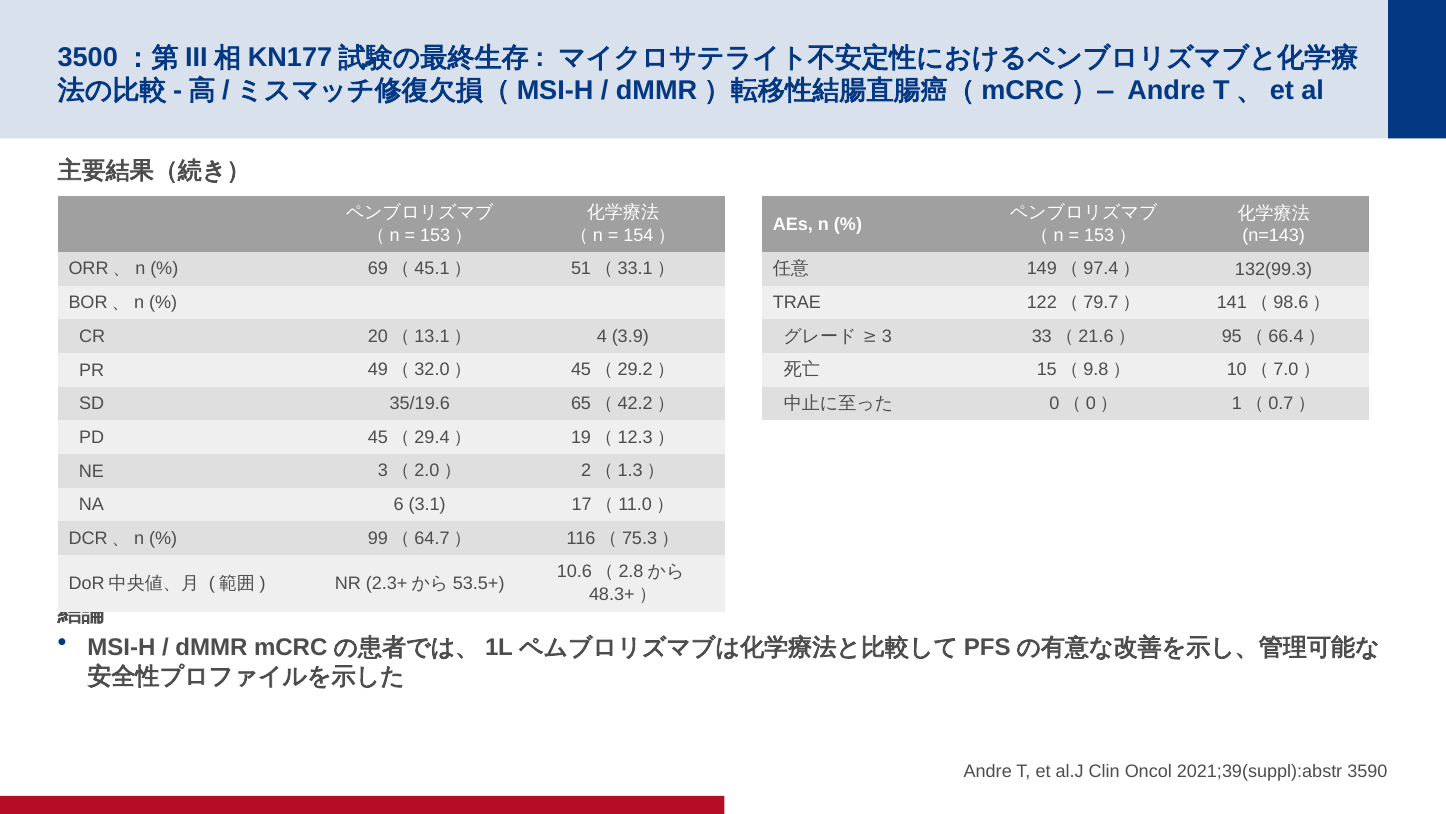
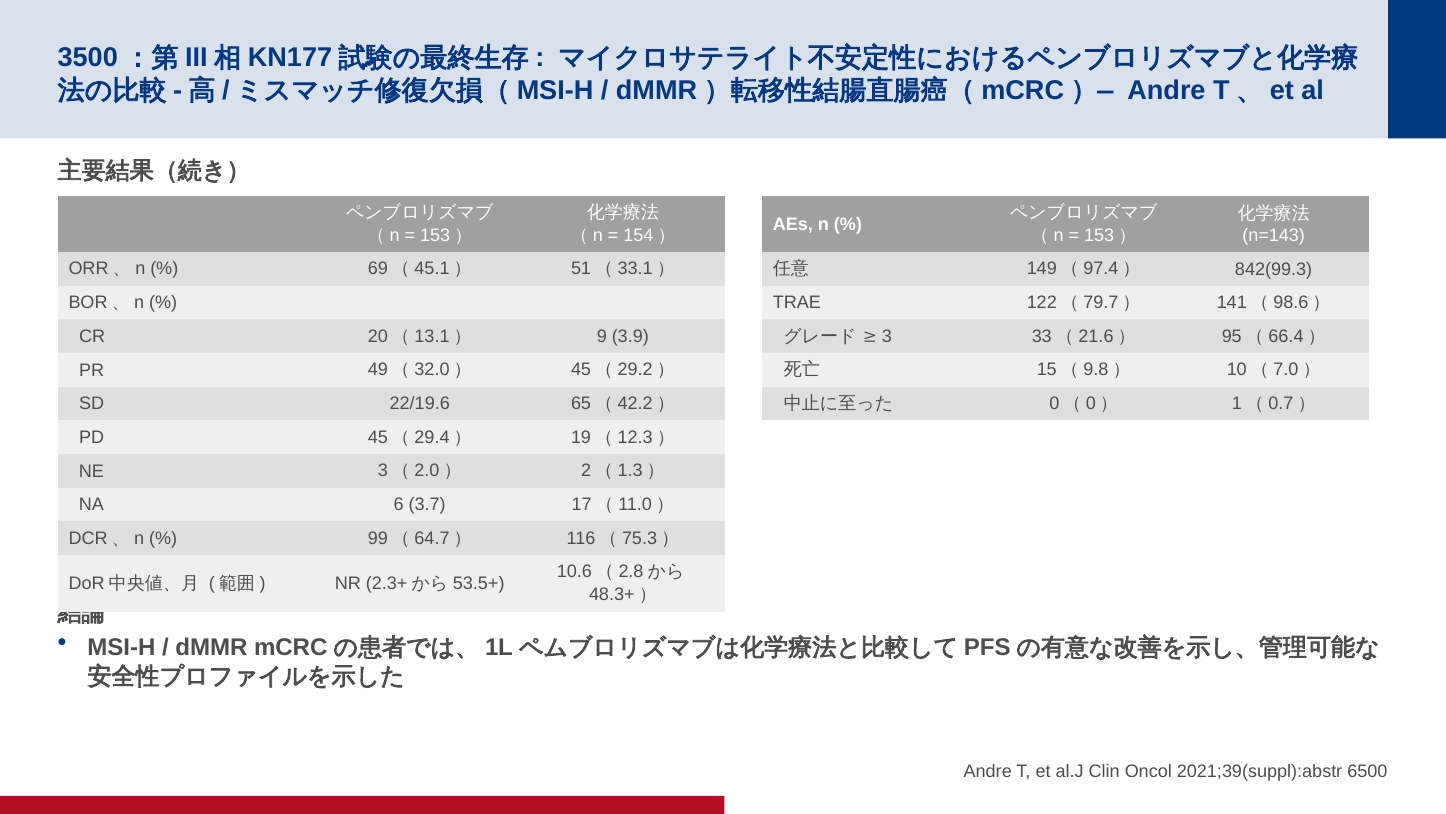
132(99.3: 132(99.3 -> 842(99.3
4: 4 -> 9
35/19.6: 35/19.6 -> 22/19.6
3.1: 3.1 -> 3.7
3590: 3590 -> 6500
